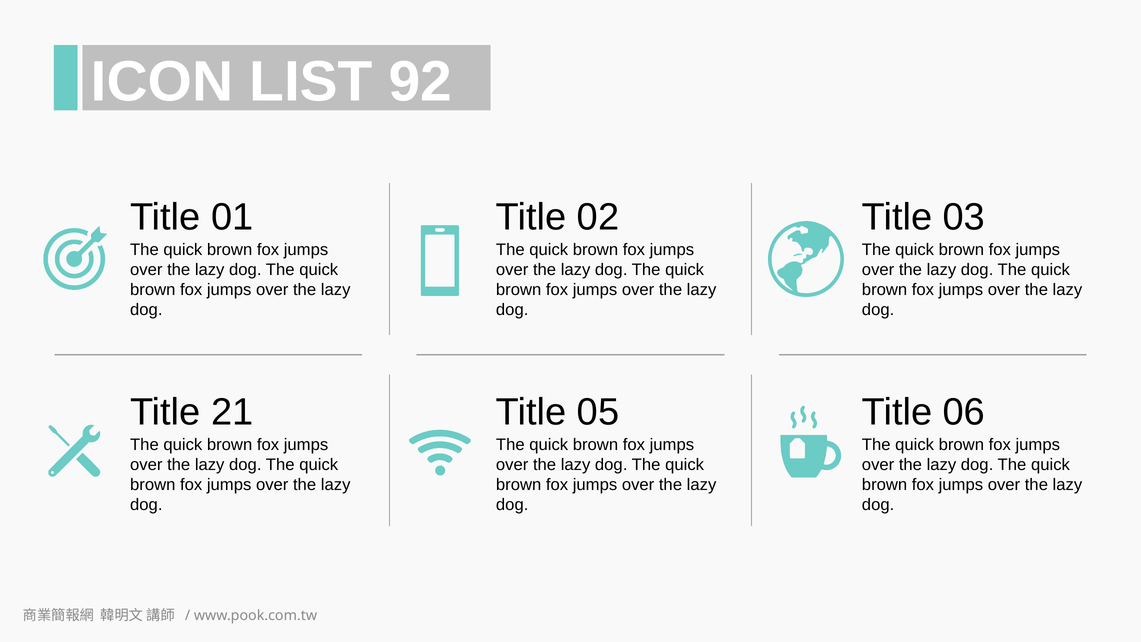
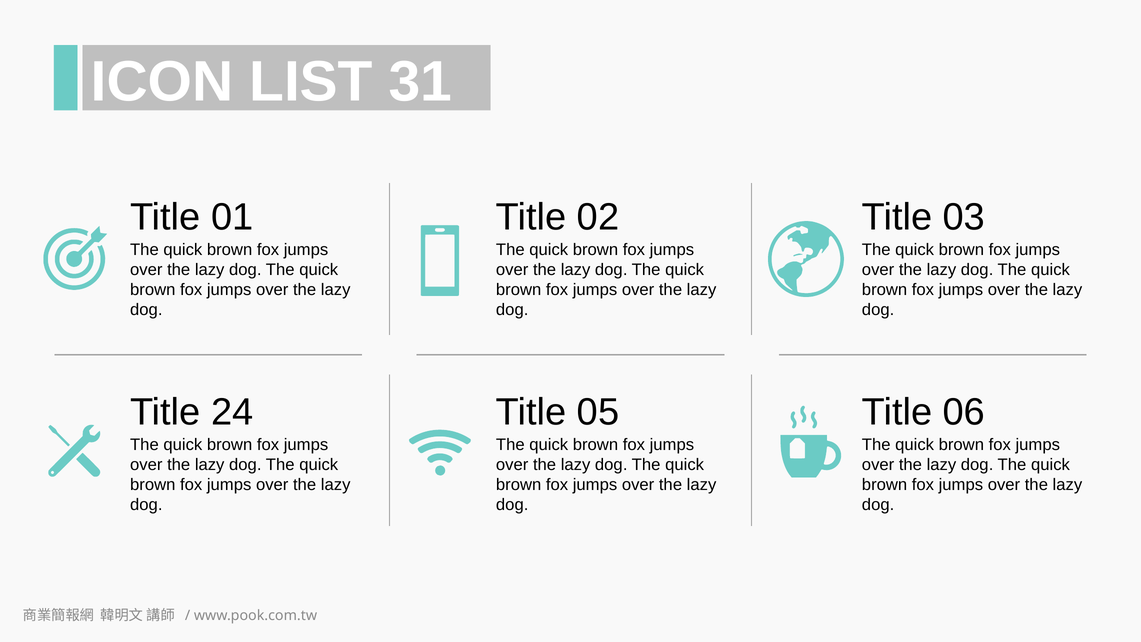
92: 92 -> 31
21: 21 -> 24
